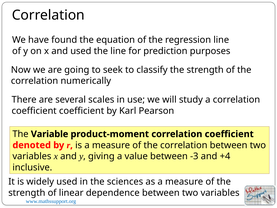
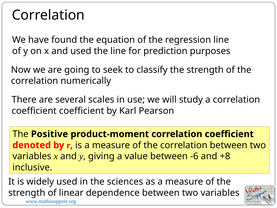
Variable: Variable -> Positive
-3: -3 -> -6
+4: +4 -> +8
